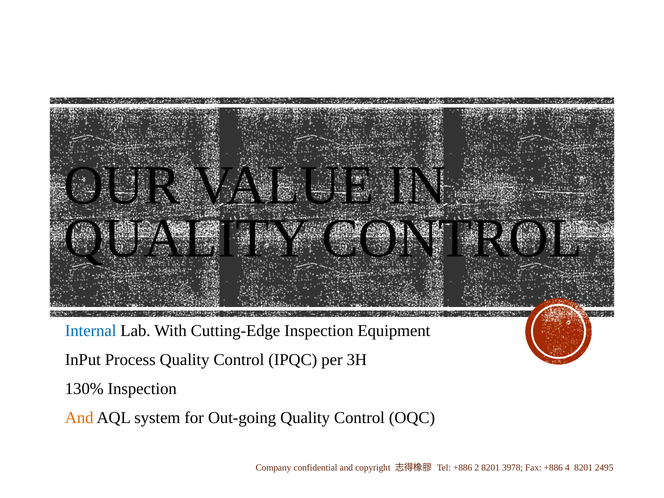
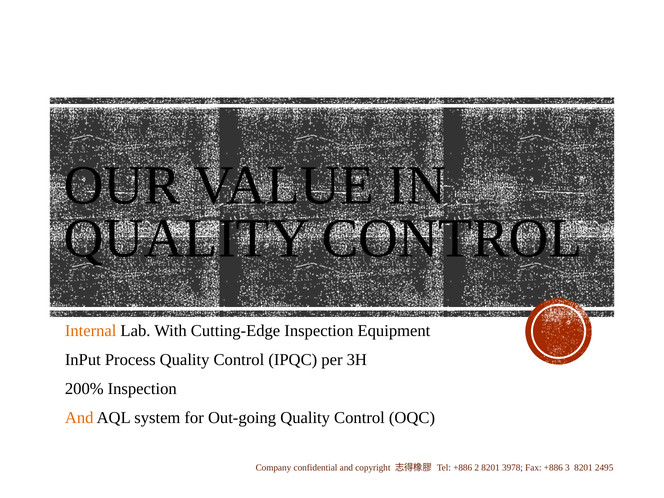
Internal colour: blue -> orange
130%: 130% -> 200%
4: 4 -> 3
